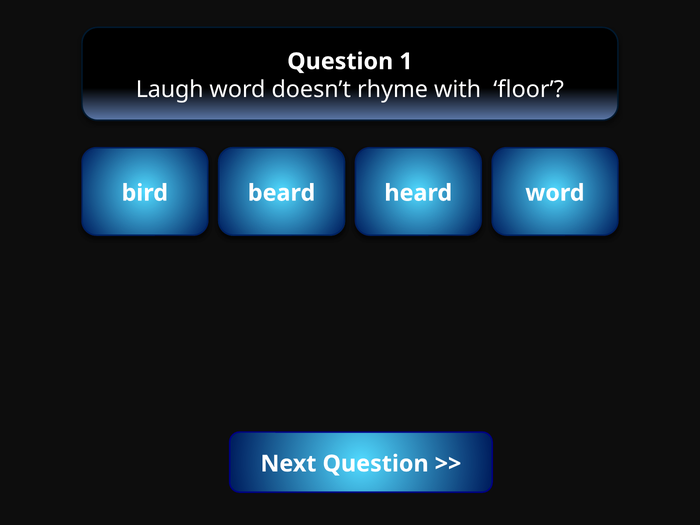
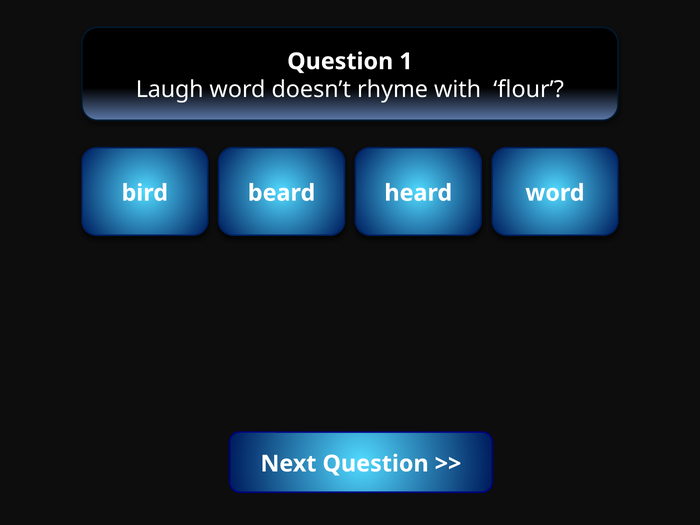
floor: floor -> flour
